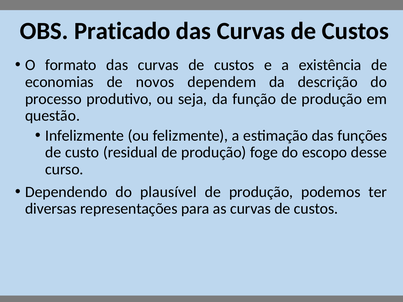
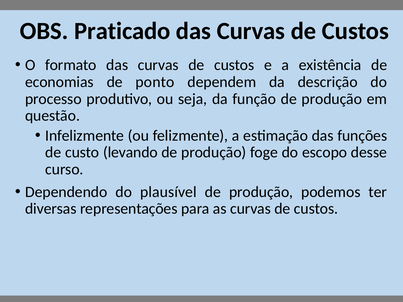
novos: novos -> ponto
residual: residual -> levando
